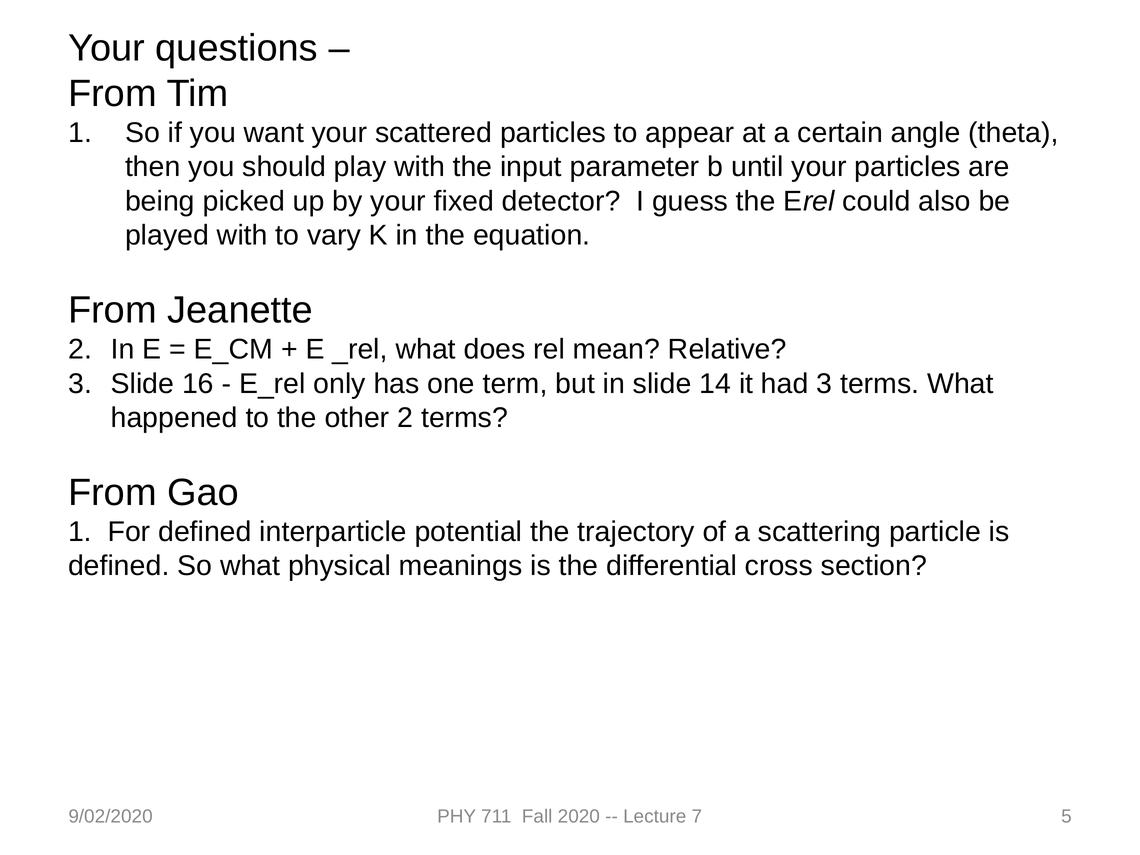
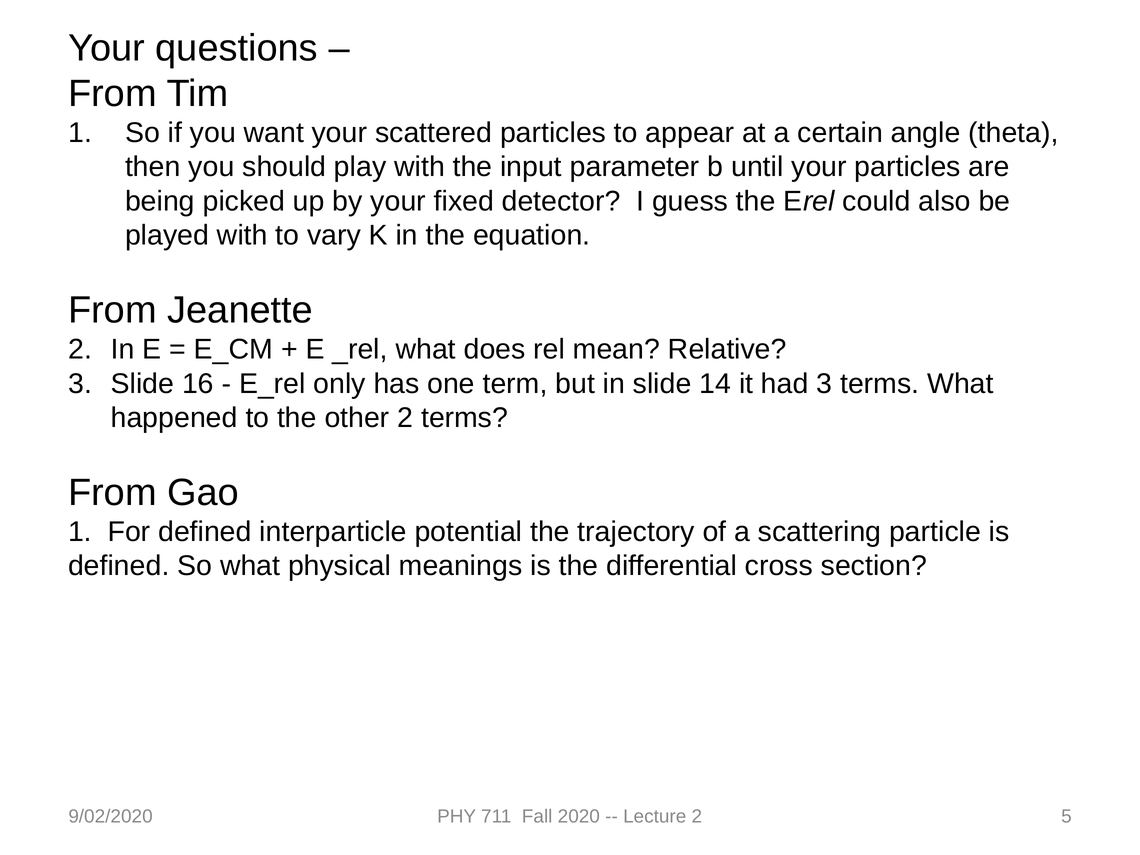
Lecture 7: 7 -> 2
